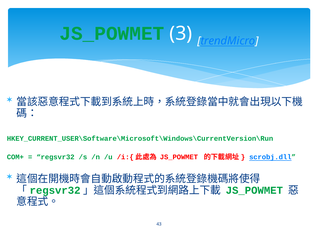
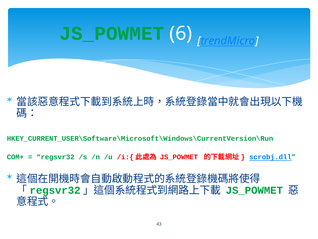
3: 3 -> 6
